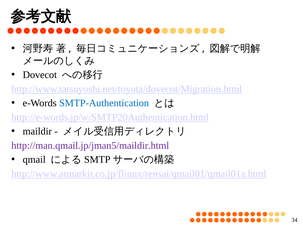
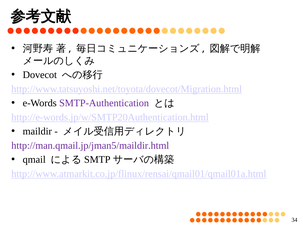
SMTP-Authentication colour: blue -> purple
